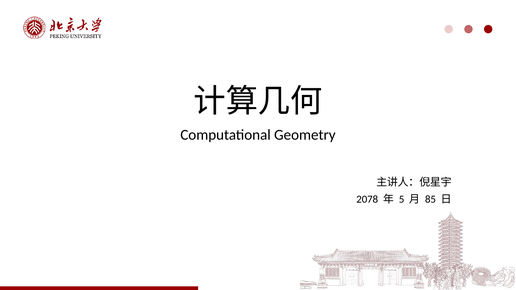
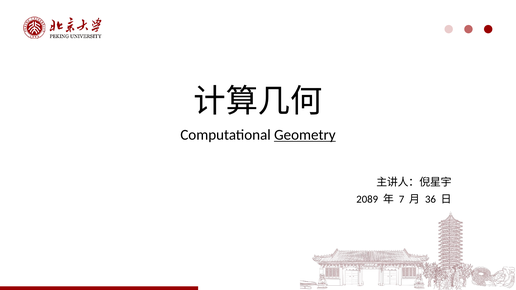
Geometry underline: none -> present
2078: 2078 -> 2089
5: 5 -> 7
85: 85 -> 36
